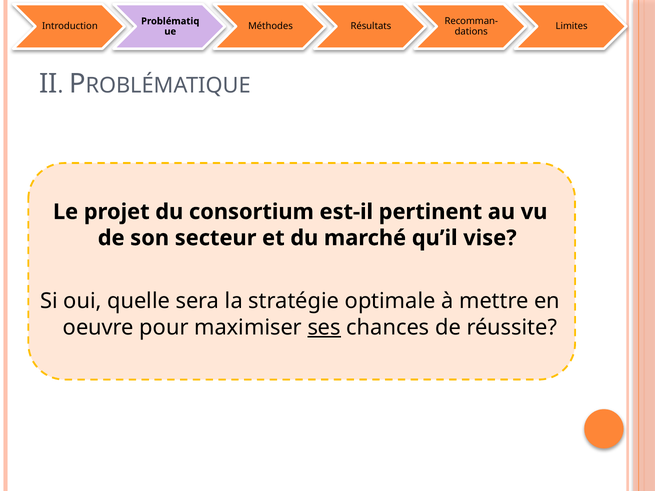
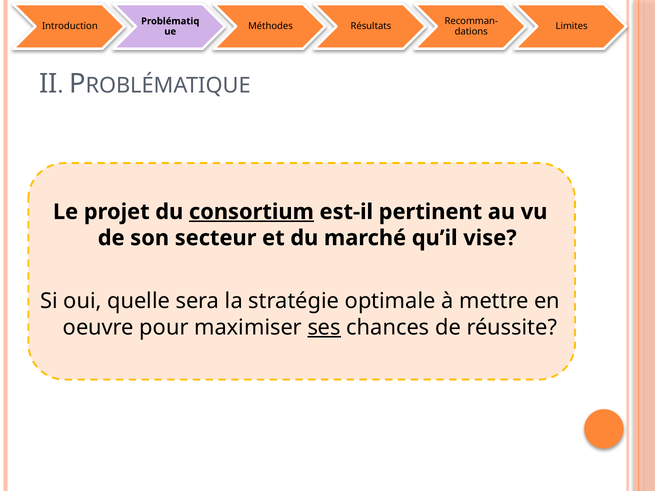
consortium underline: none -> present
